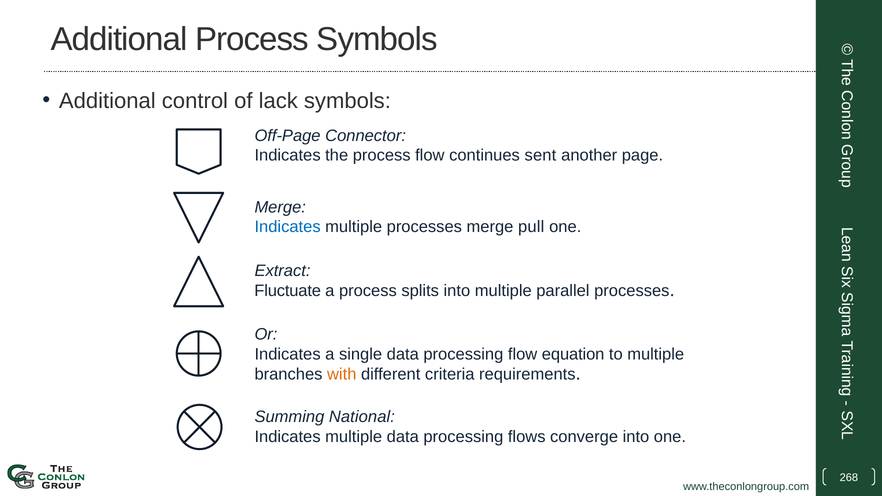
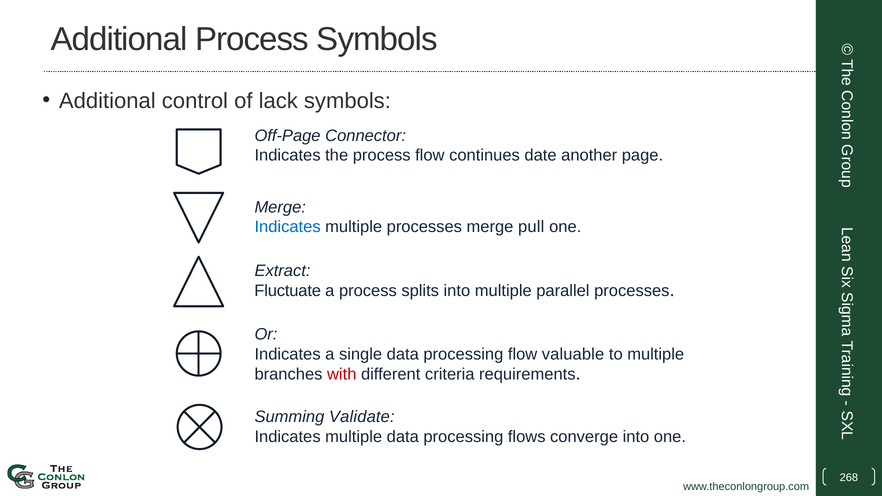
sent: sent -> date
equation: equation -> valuable
with colour: orange -> red
National: National -> Validate
